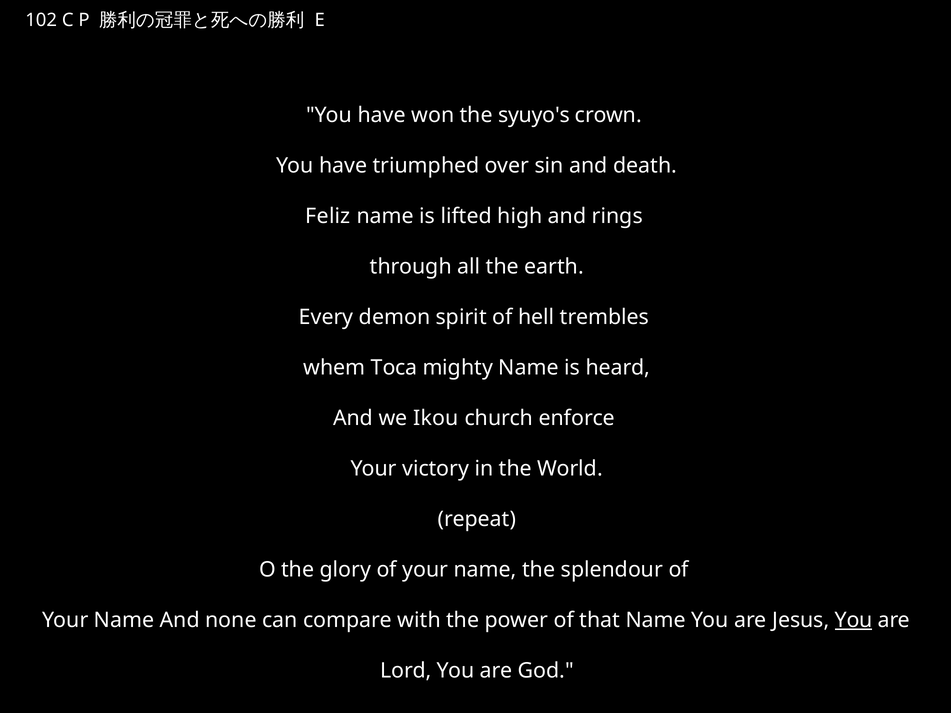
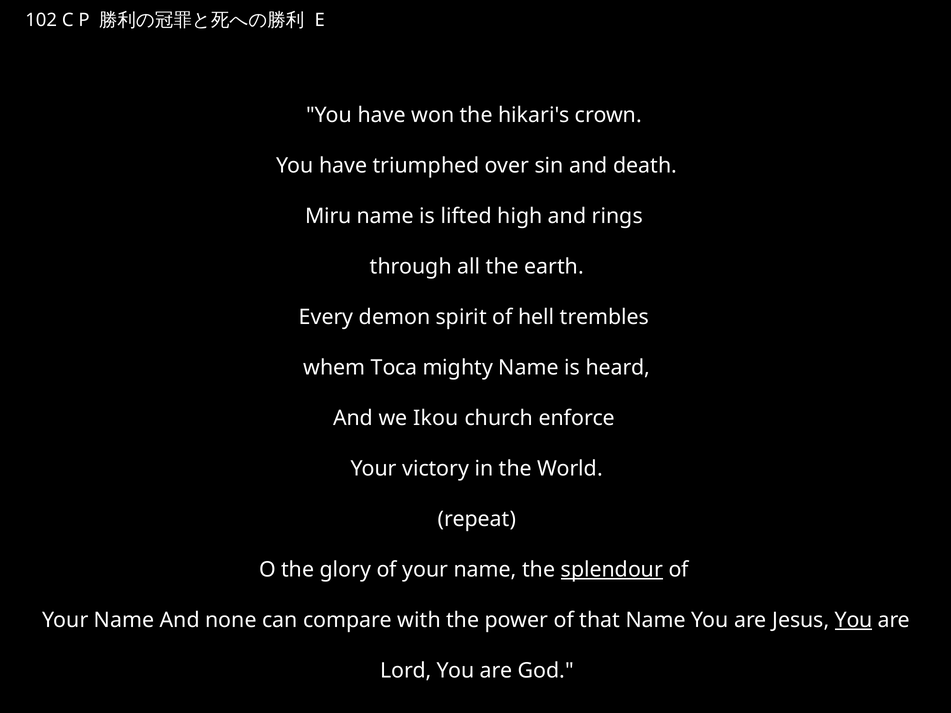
syuyo's: syuyo's -> hikari's
Feliz: Feliz -> Miru
splendour underline: none -> present
